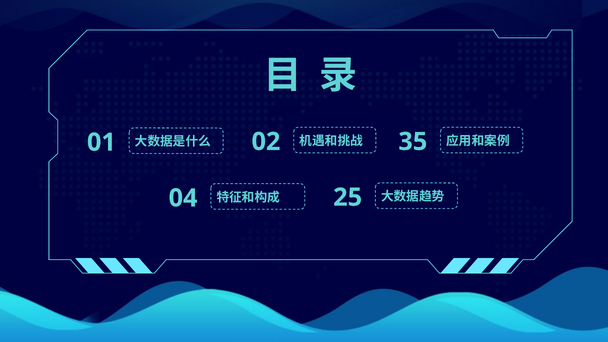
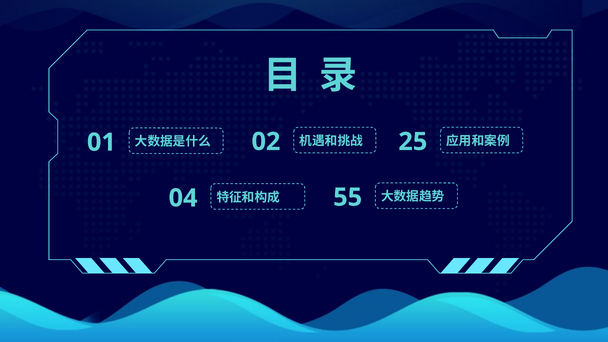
35: 35 -> 25
25: 25 -> 55
